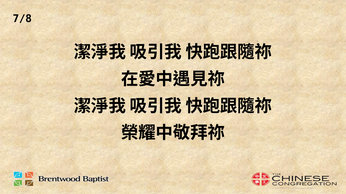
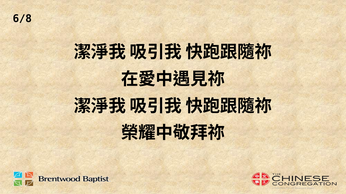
7/8: 7/8 -> 6/8
